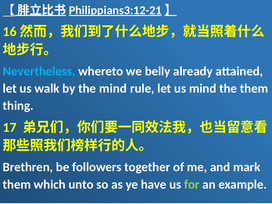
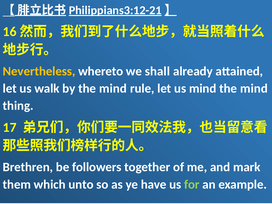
Nevertheless colour: light blue -> yellow
belly: belly -> shall
mind the them: them -> mind
